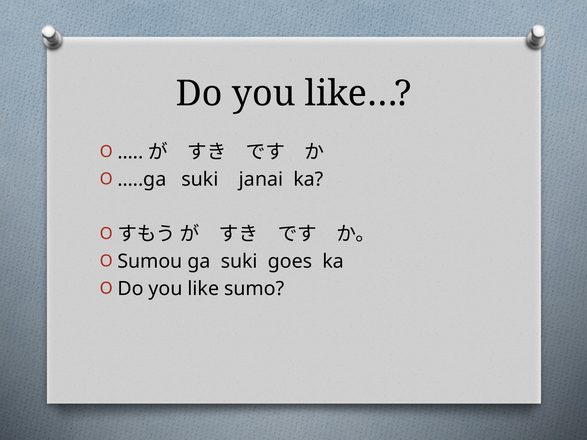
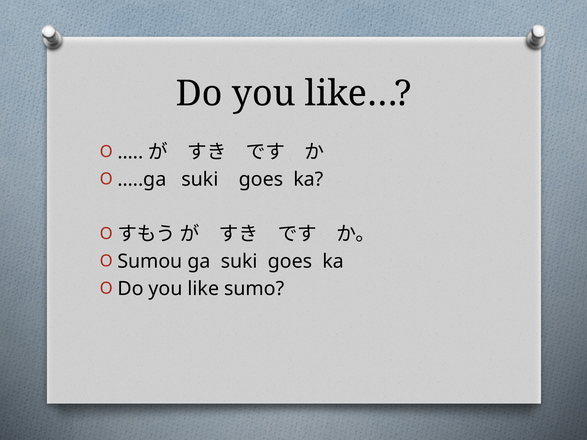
…..ga suki janai: janai -> goes
